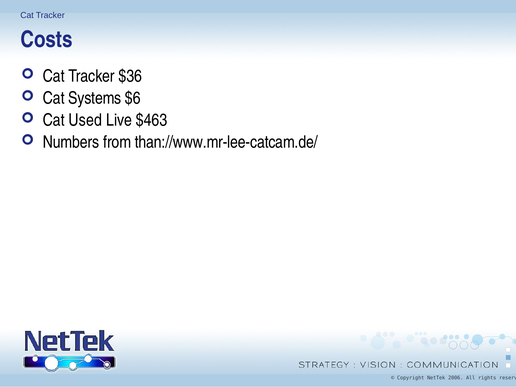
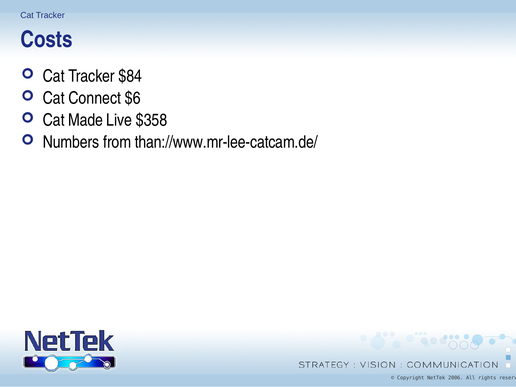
$36: $36 -> $84
Systems: Systems -> Connect
Used: Used -> Made
$463: $463 -> $358
